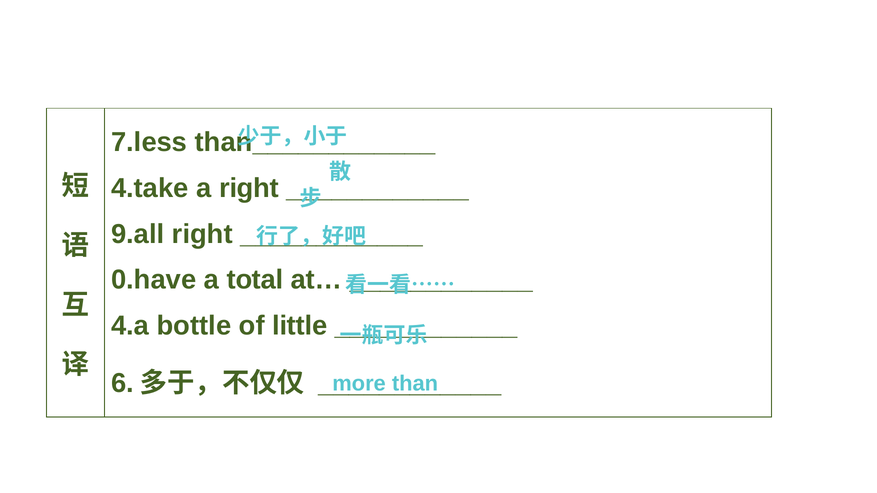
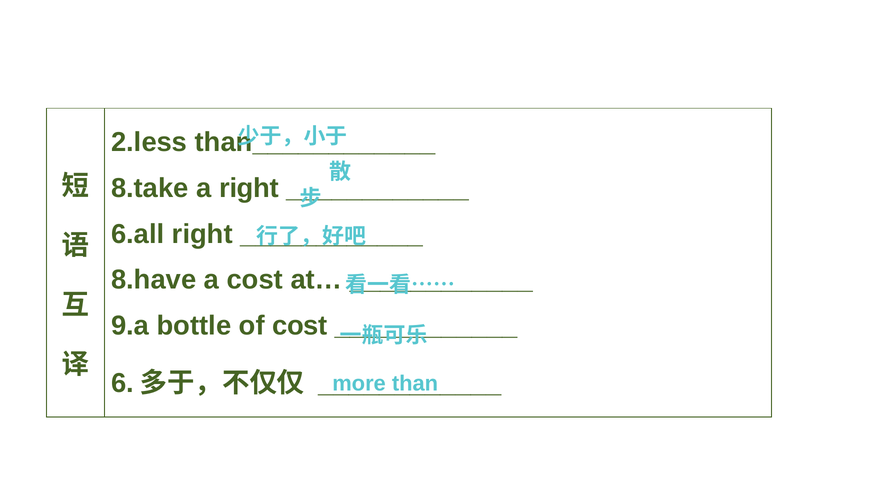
7.less: 7.less -> 2.less
4.take: 4.take -> 8.take
9.all: 9.all -> 6.all
0.have: 0.have -> 8.have
a total: total -> cost
4.a: 4.a -> 9.a
of little: little -> cost
